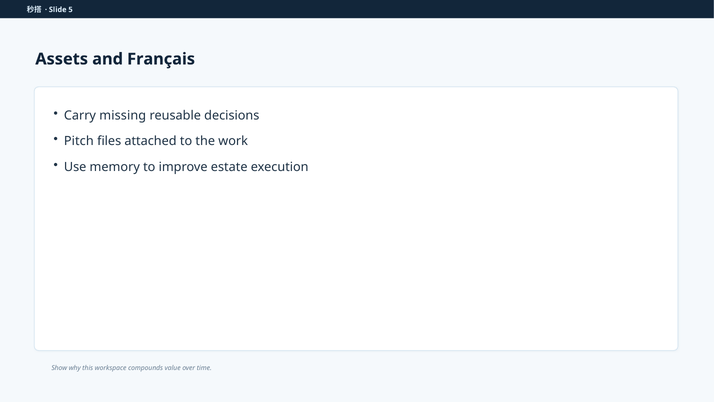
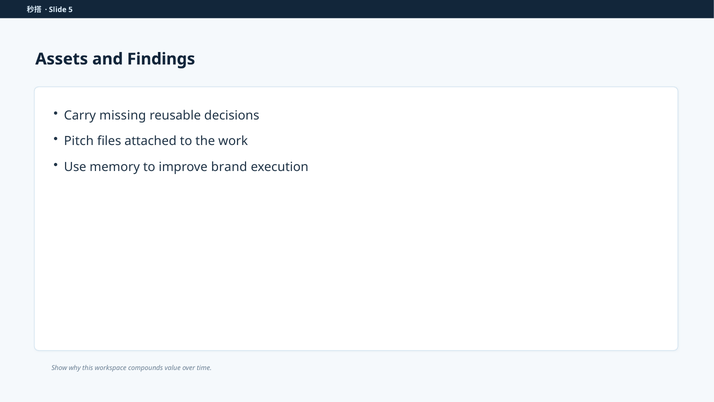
Français: Français -> Findings
estate: estate -> brand
